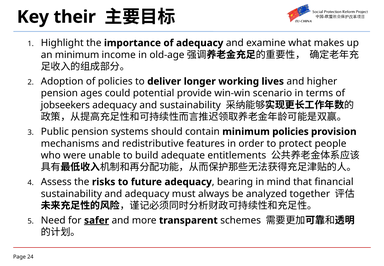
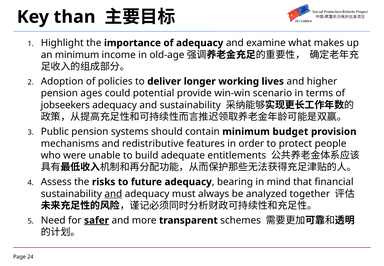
their: their -> than
minimum policies: policies -> budget
and at (113, 194) underline: none -> present
